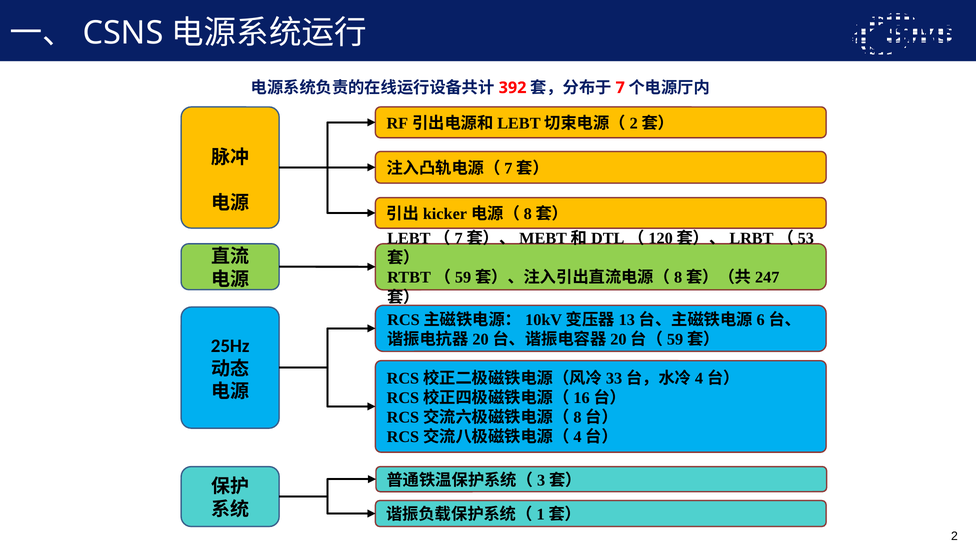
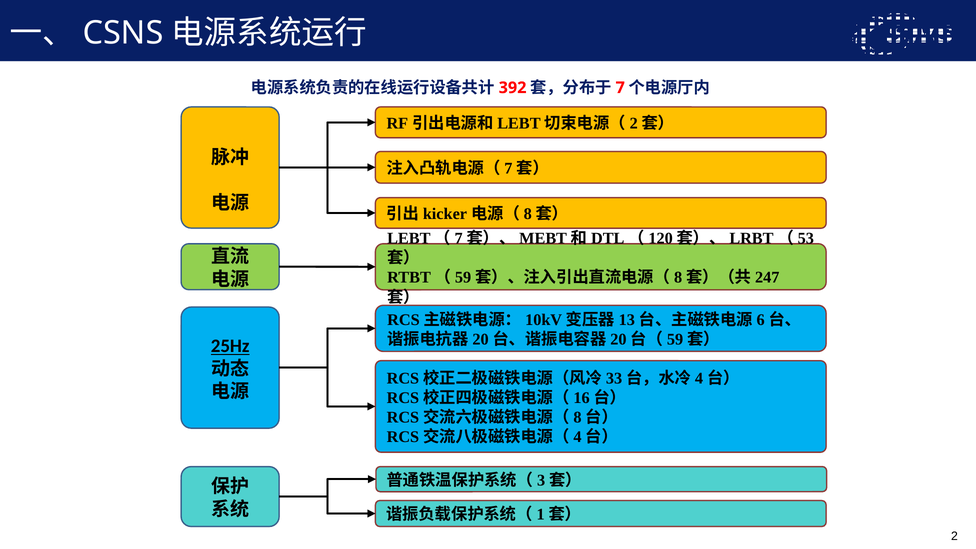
25Hz underline: none -> present
